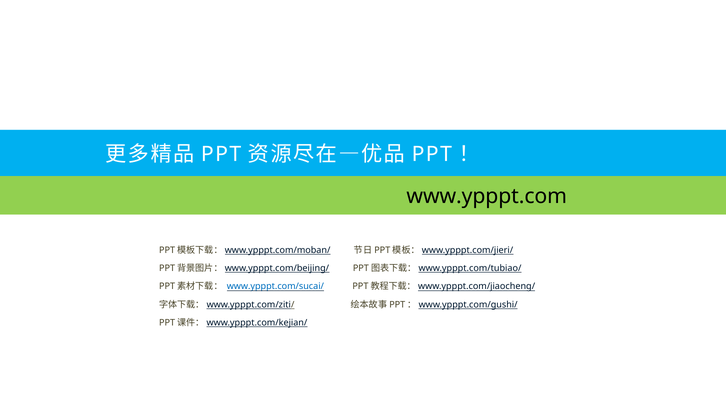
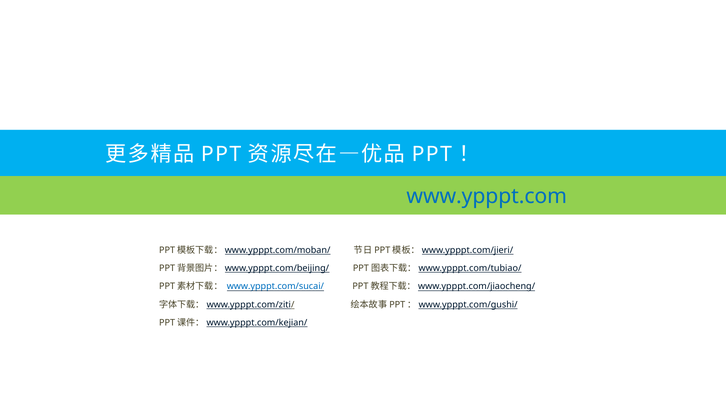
www.ypppt.com colour: black -> blue
